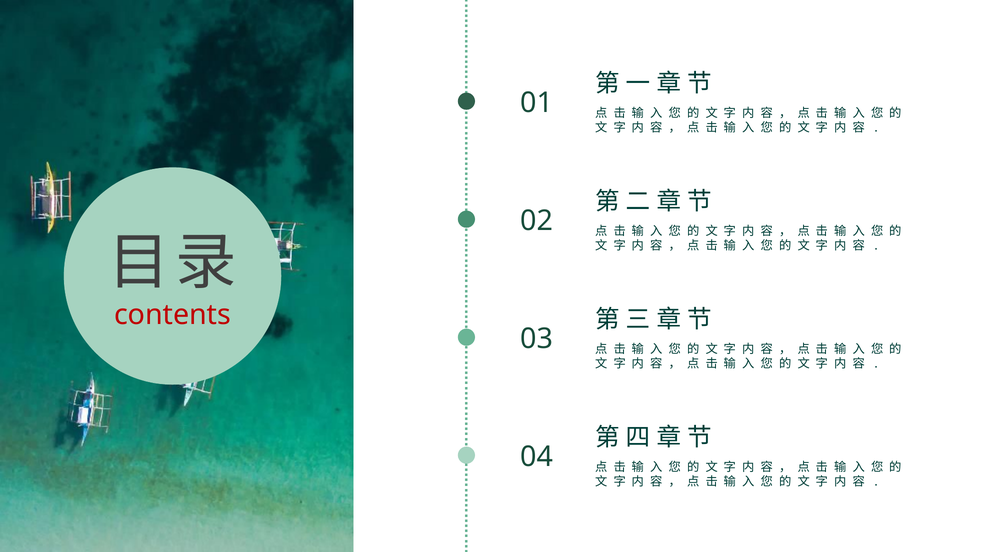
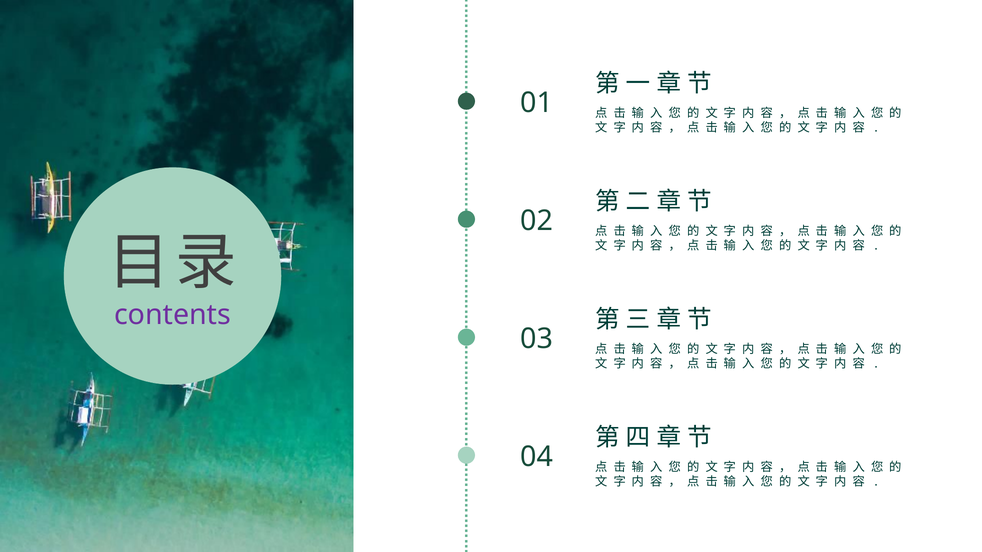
contents colour: red -> purple
